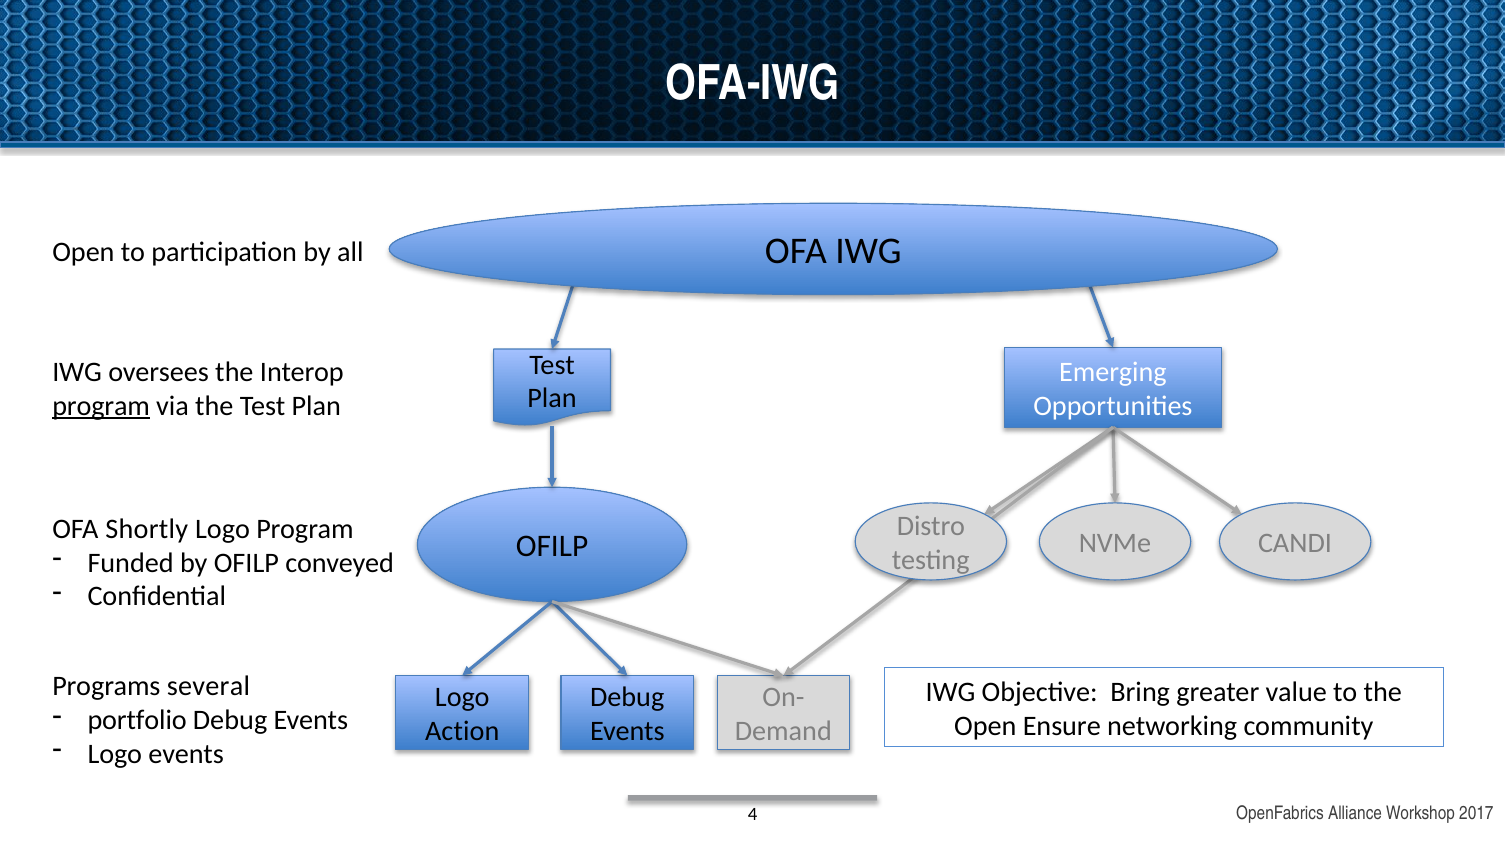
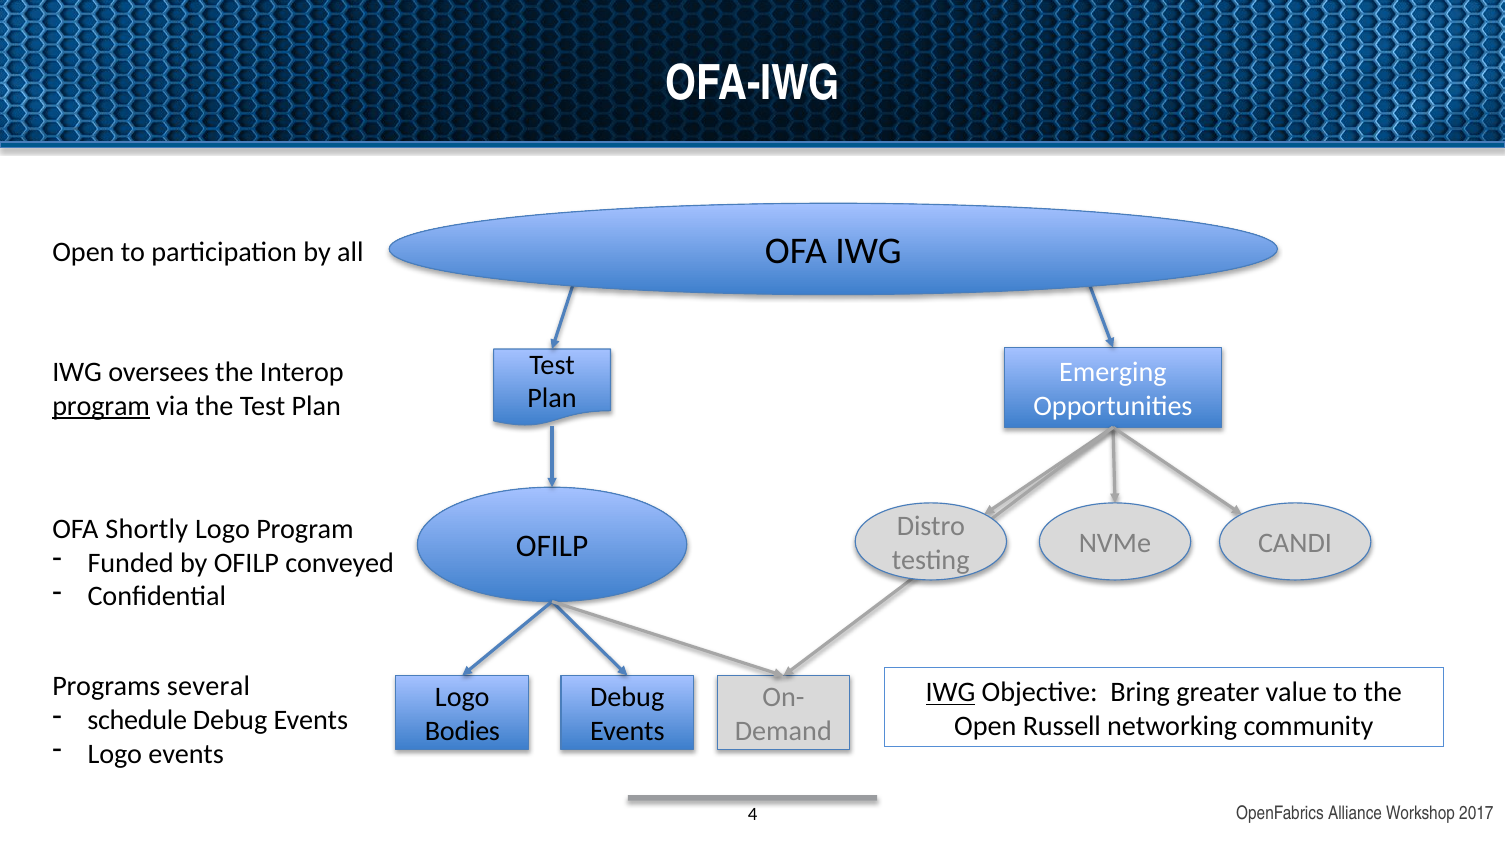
IWG at (951, 693) underline: none -> present
portfolio: portfolio -> schedule
Ensure: Ensure -> Russell
Action: Action -> Bodies
